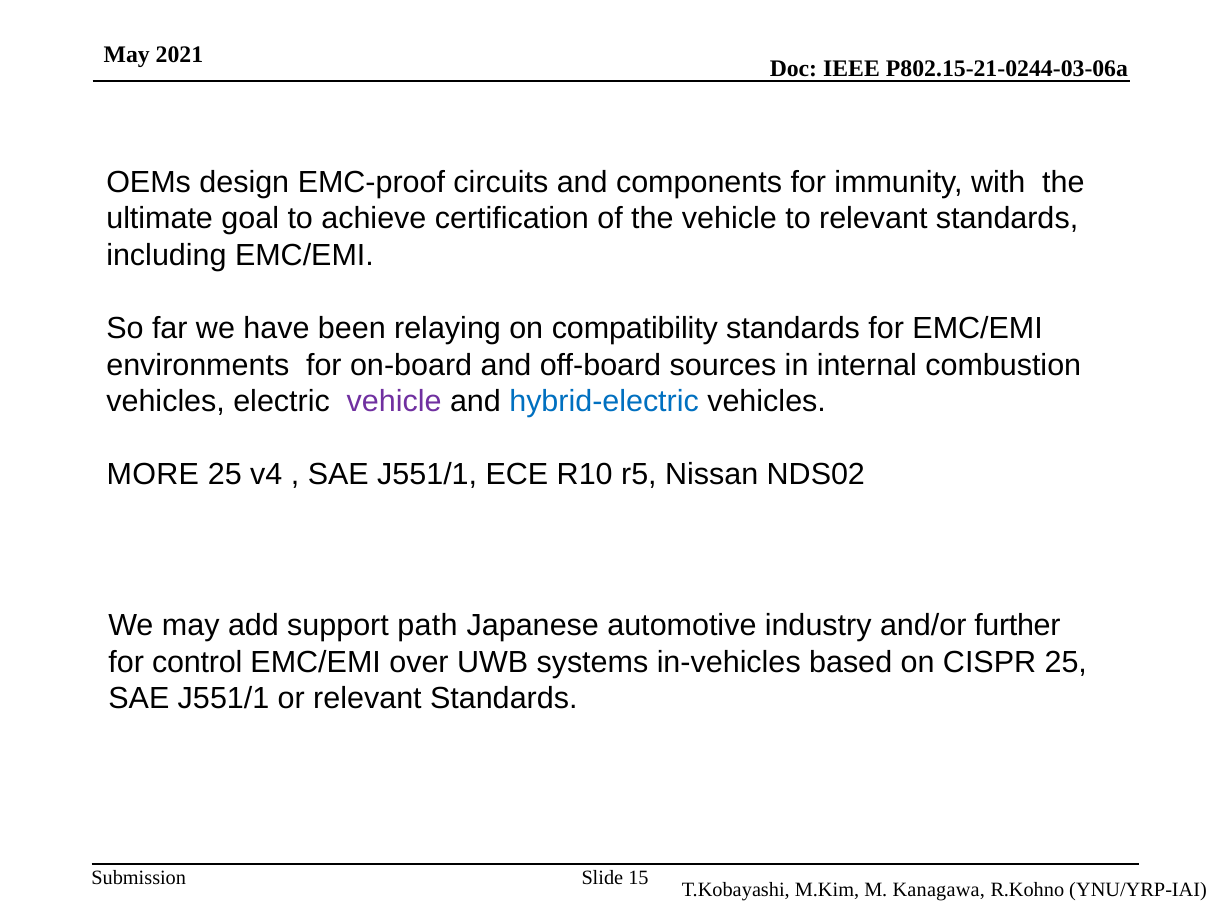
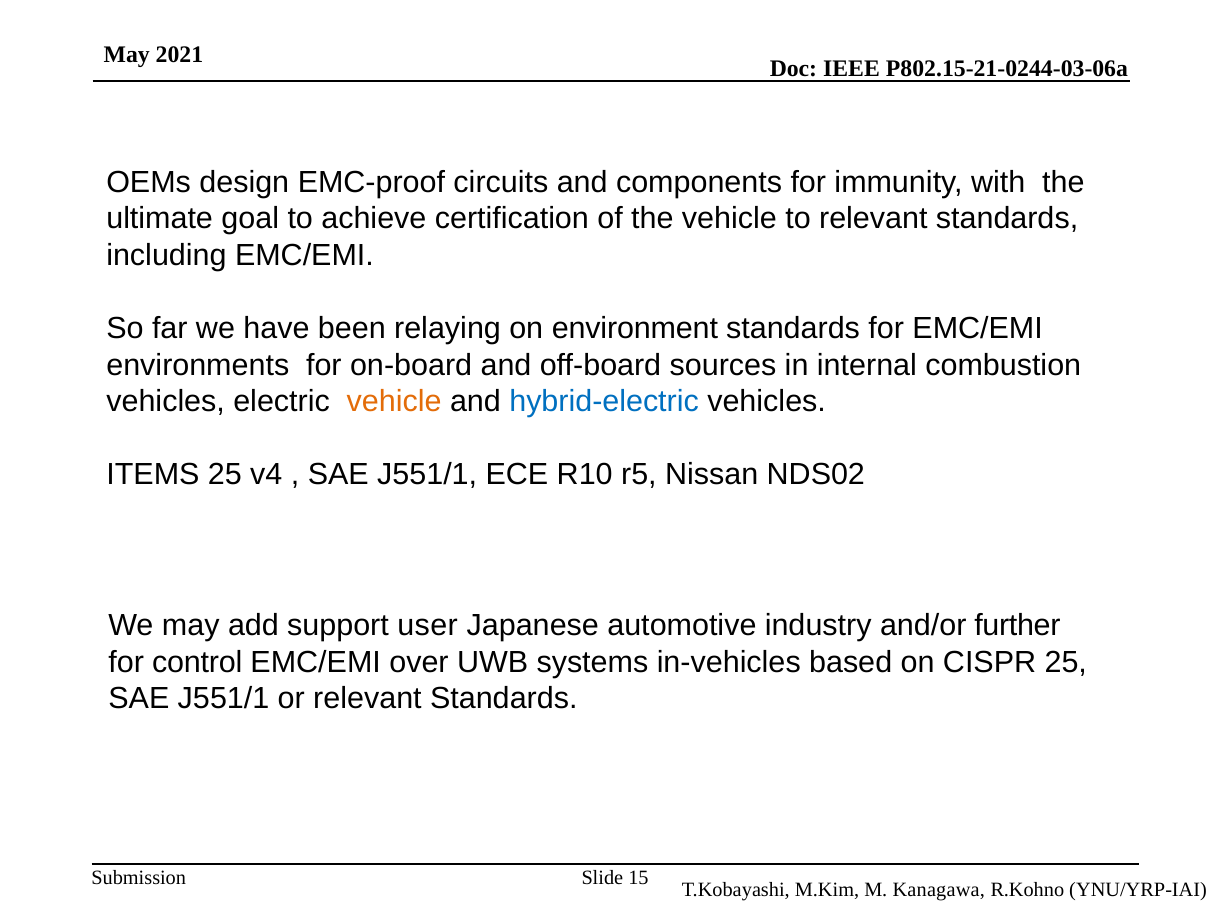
compatibility: compatibility -> environment
vehicle at (394, 402) colour: purple -> orange
MORE: MORE -> ITEMS
path: path -> user
